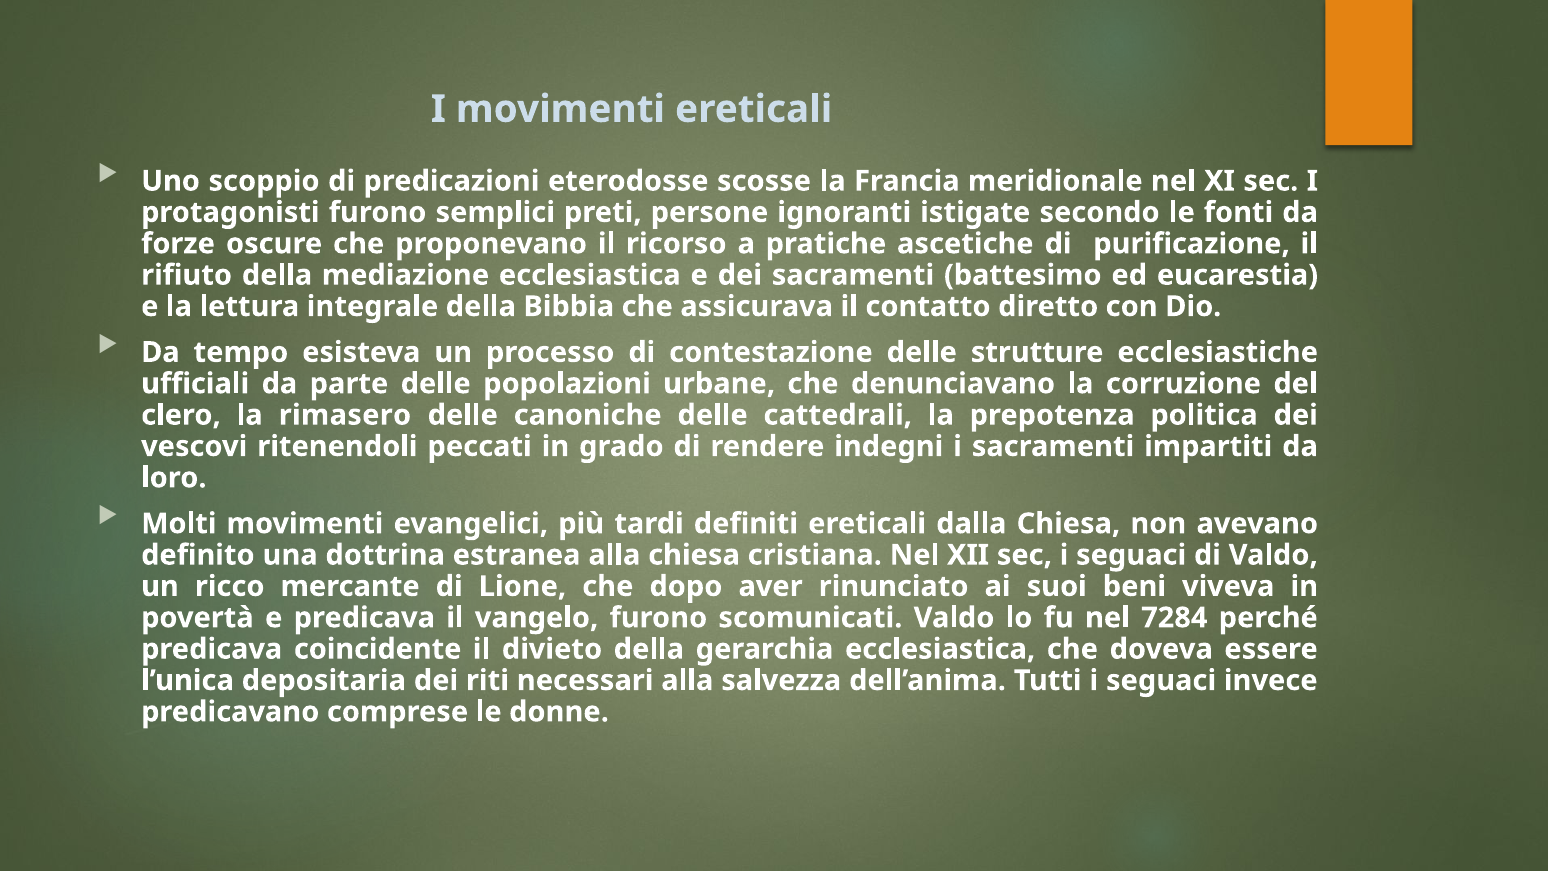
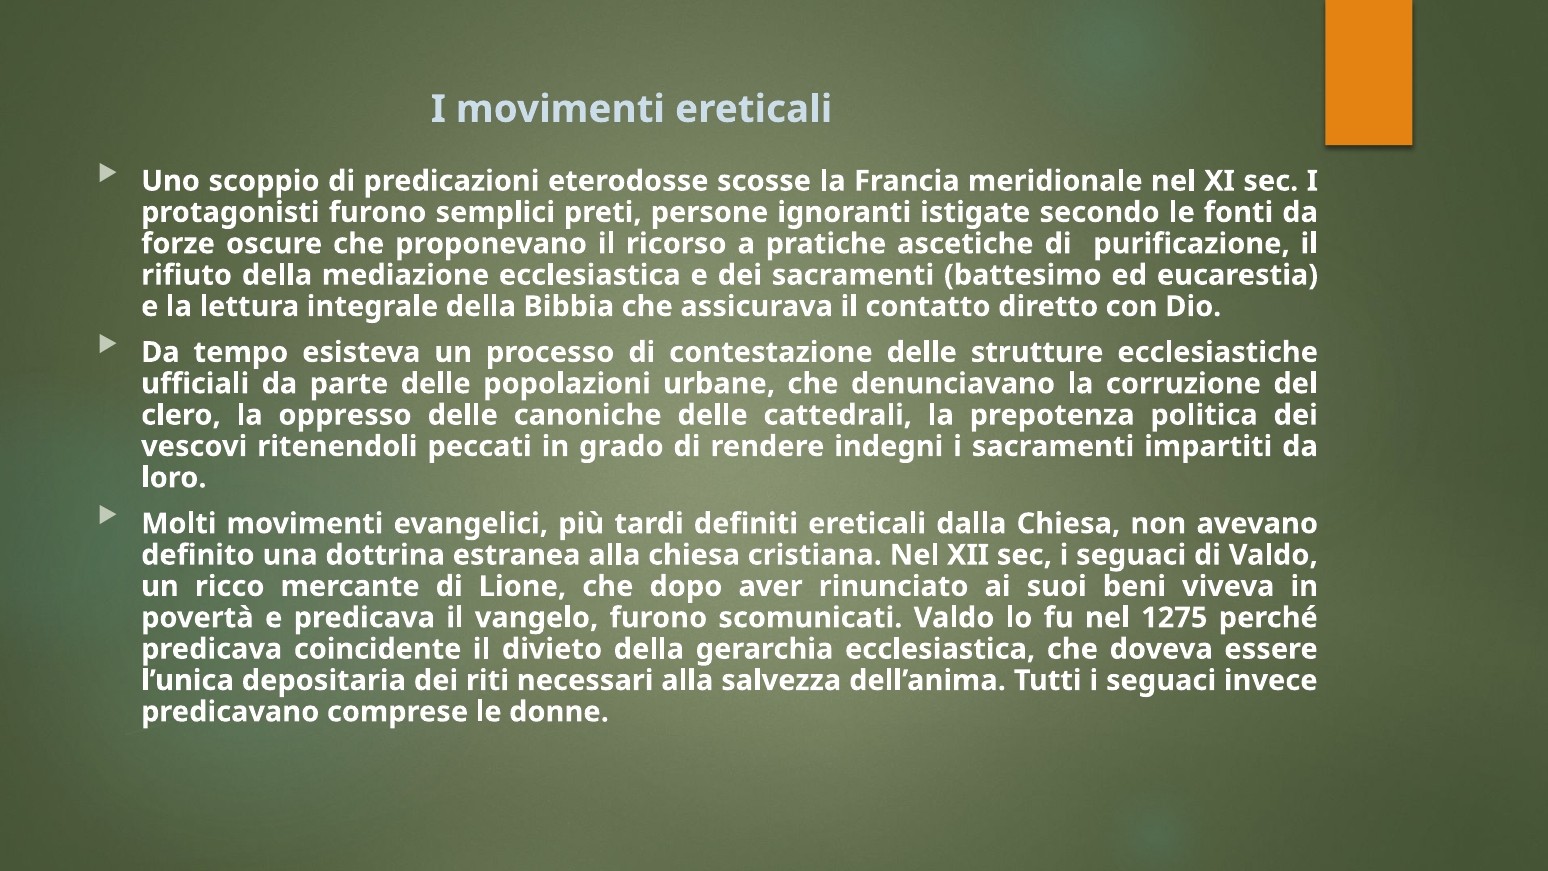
rimasero: rimasero -> oppresso
7284: 7284 -> 1275
